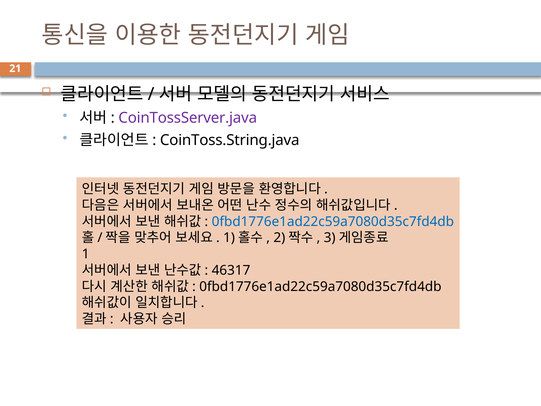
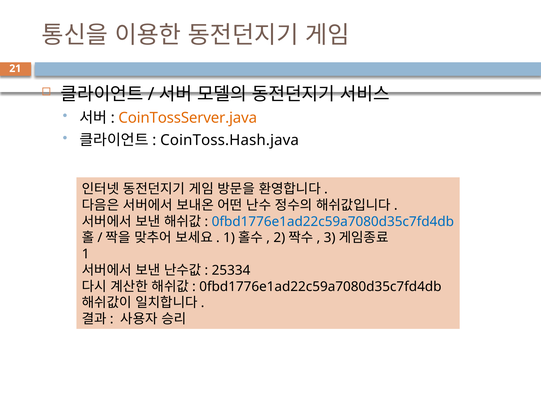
CoinTossServer.java colour: purple -> orange
CoinToss.String.java: CoinToss.String.java -> CoinToss.Hash.java
46317: 46317 -> 25334
